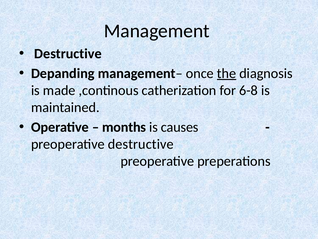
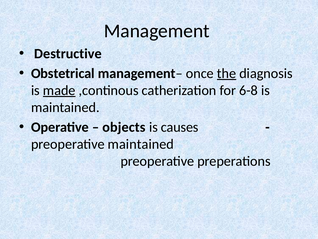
Depanding: Depanding -> Obstetrical
made underline: none -> present
months: months -> objects
preoperative destructive: destructive -> maintained
